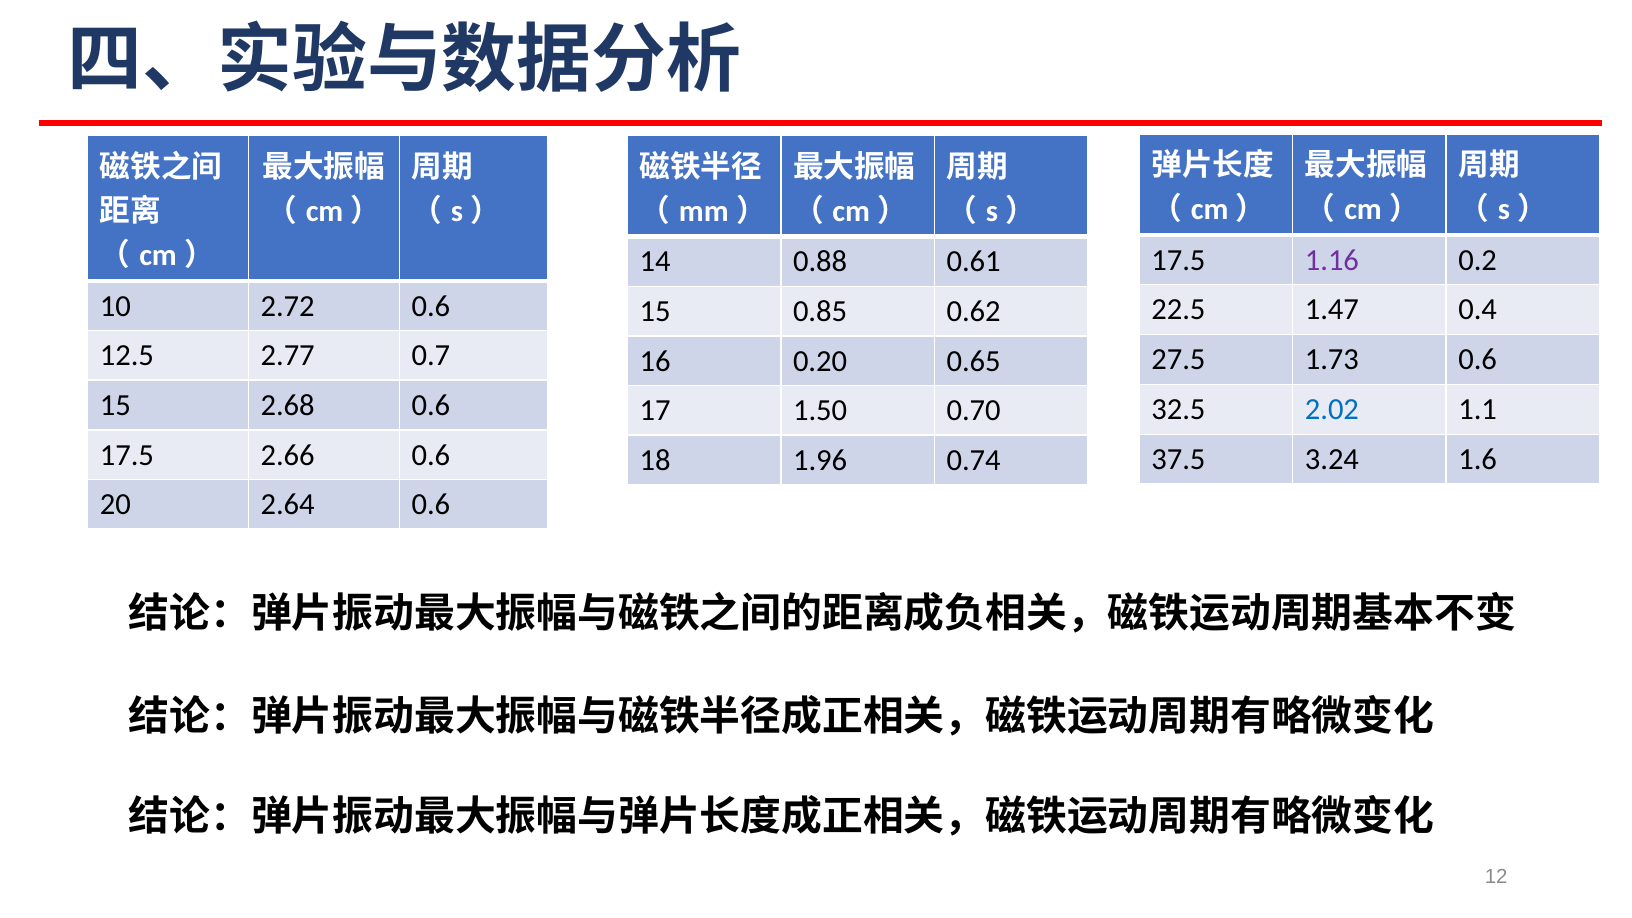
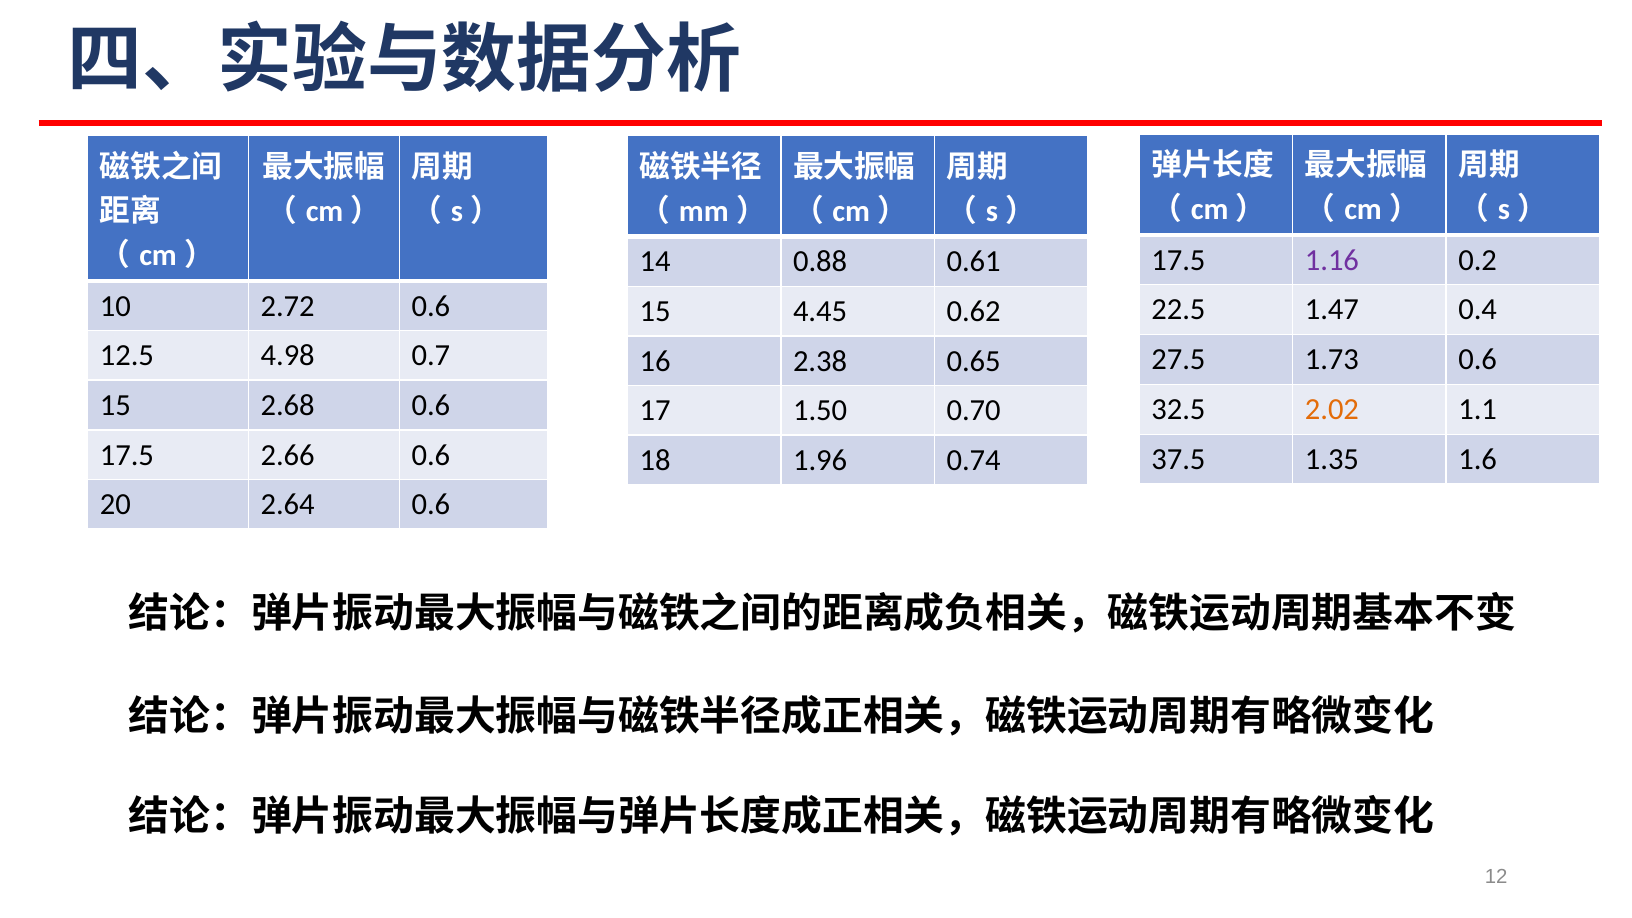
0.85: 0.85 -> 4.45
2.77: 2.77 -> 4.98
0.20: 0.20 -> 2.38
2.02 colour: blue -> orange
3.24: 3.24 -> 1.35
